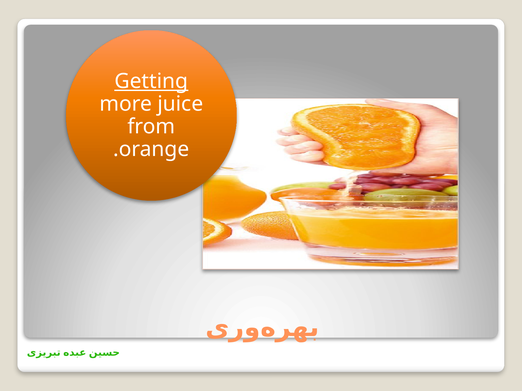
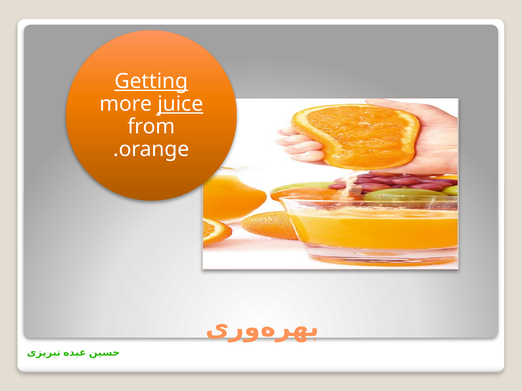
juice underline: none -> present
